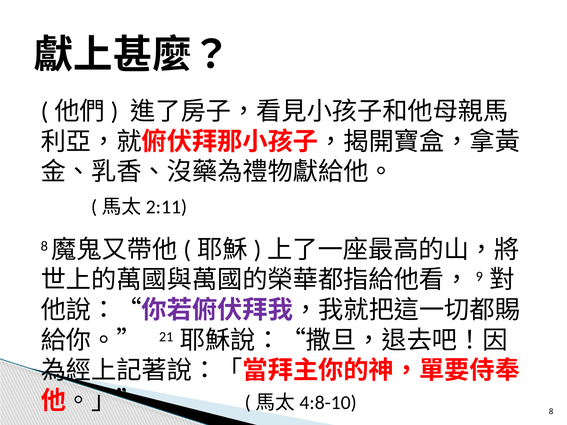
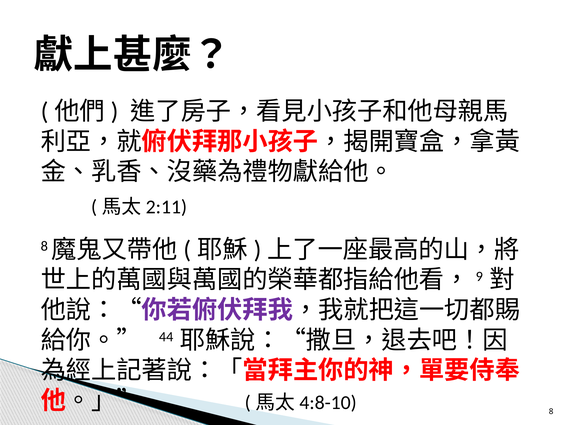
21: 21 -> 44
